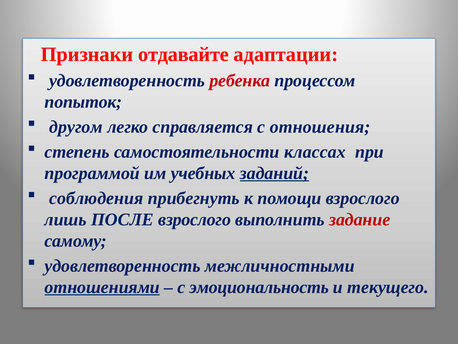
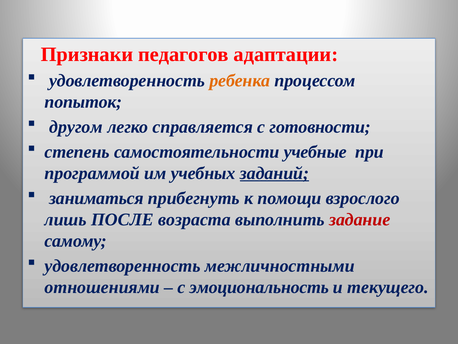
отдавайте: отдавайте -> педагогов
ребенка colour: red -> orange
отношения: отношения -> готовности
классах: классах -> учебные
соблюдения: соблюдения -> заниматься
ПОСЛЕ взрослого: взрослого -> возраста
отношениями underline: present -> none
